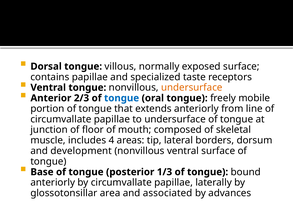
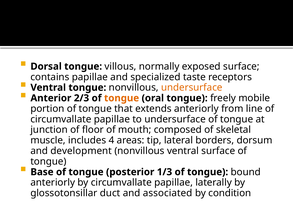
tongue at (122, 98) colour: blue -> orange
area: area -> duct
advances: advances -> condition
